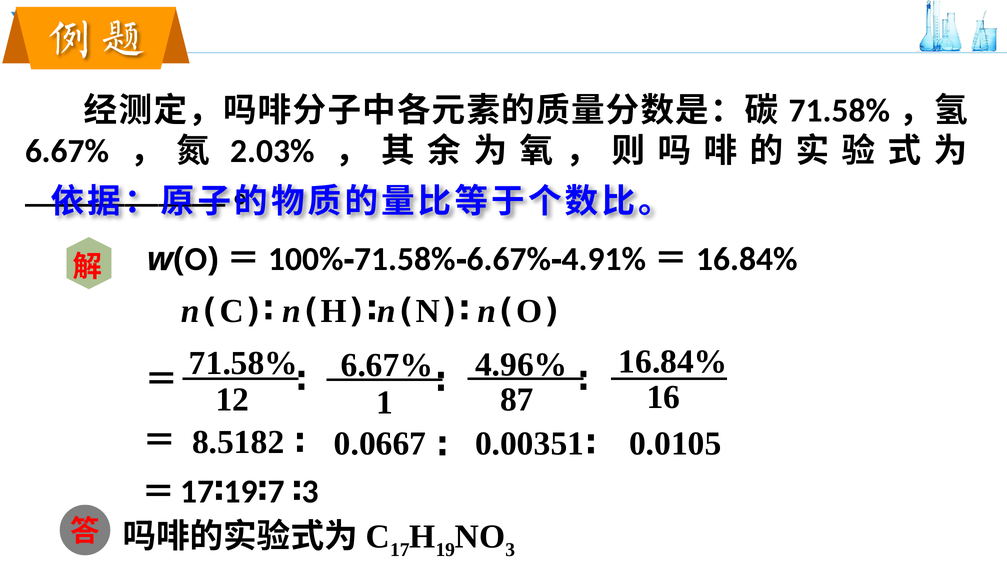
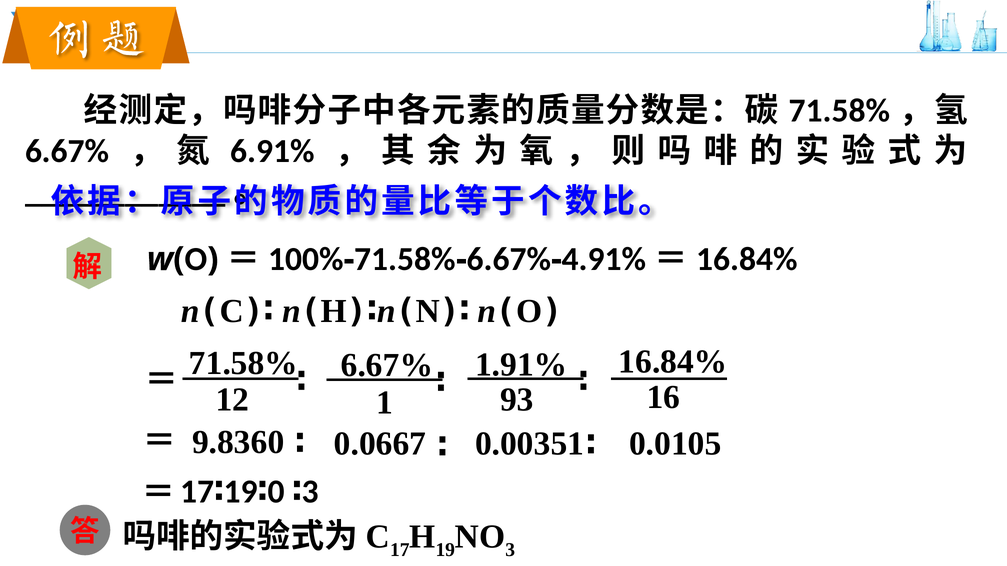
2.03%: 2.03% -> 6.91%
4.96%: 4.96% -> 1.91%
87: 87 -> 93
8.5182: 8.5182 -> 9.8360
7: 7 -> 0
